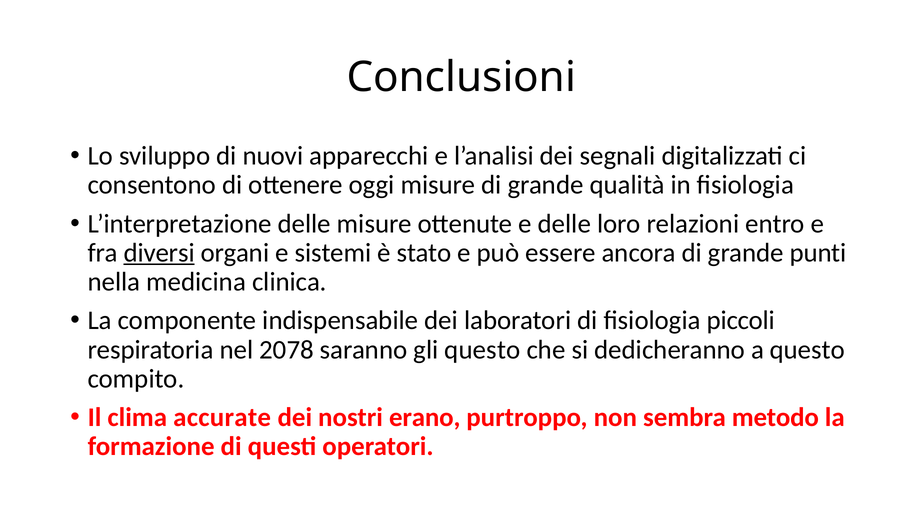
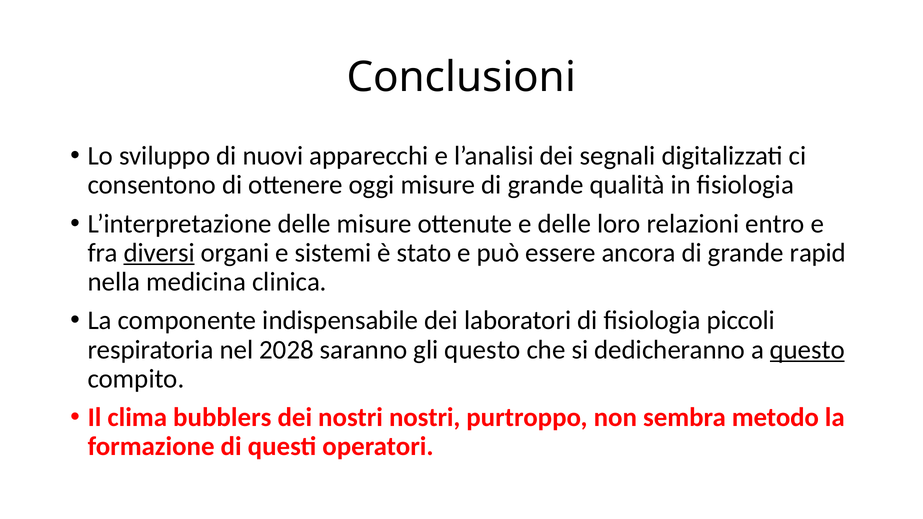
punti: punti -> rapid
2078: 2078 -> 2028
questo at (807, 350) underline: none -> present
accurate: accurate -> bubblers
nostri erano: erano -> nostri
